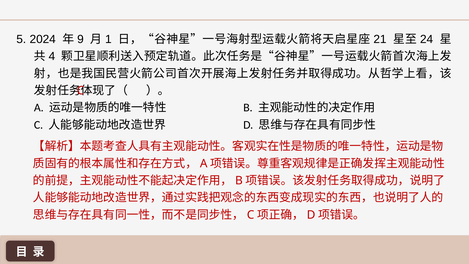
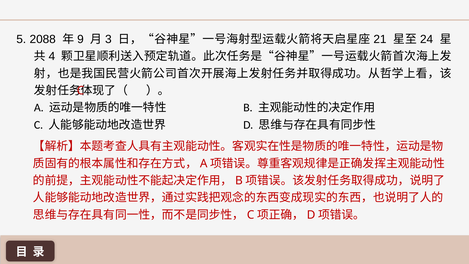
2024: 2024 -> 2088
1: 1 -> 3
